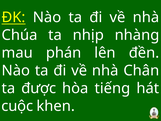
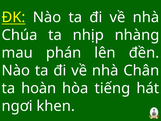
được: được -> hoàn
cuộc: cuộc -> ngơi
